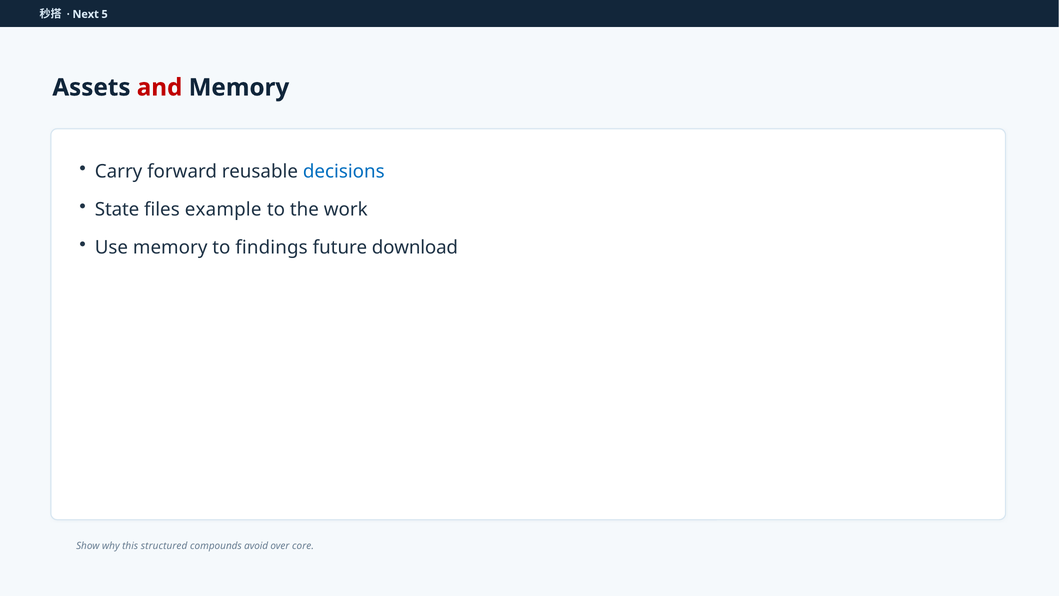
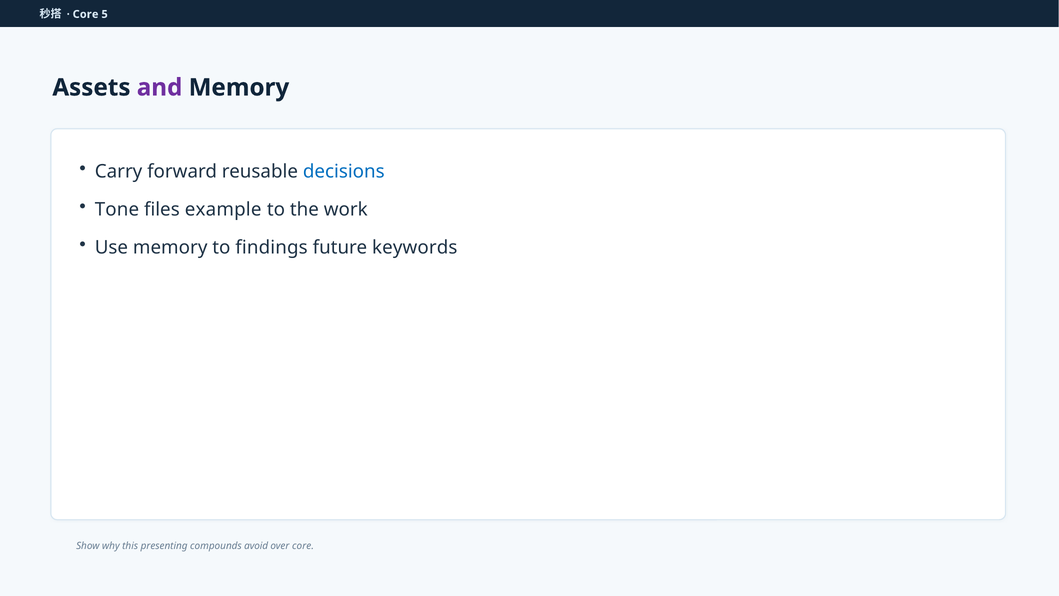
Next at (86, 14): Next -> Core
and colour: red -> purple
State: State -> Tone
download: download -> keywords
structured: structured -> presenting
